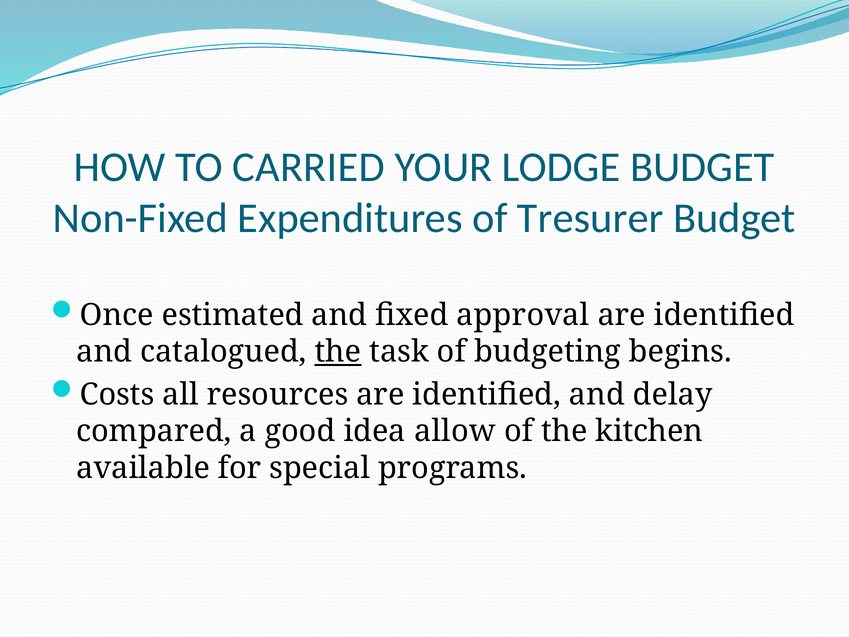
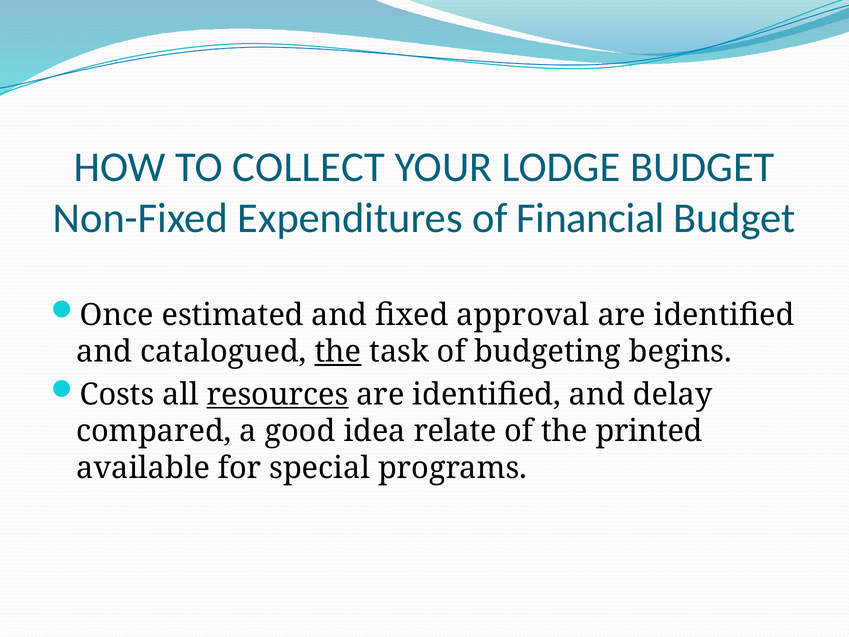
CARRIED: CARRIED -> COLLECT
Tresurer: Tresurer -> Financial
resources underline: none -> present
allow: allow -> relate
kitchen: kitchen -> printed
